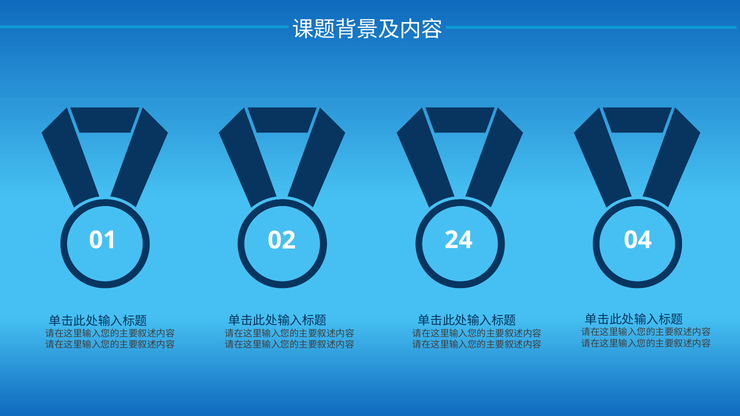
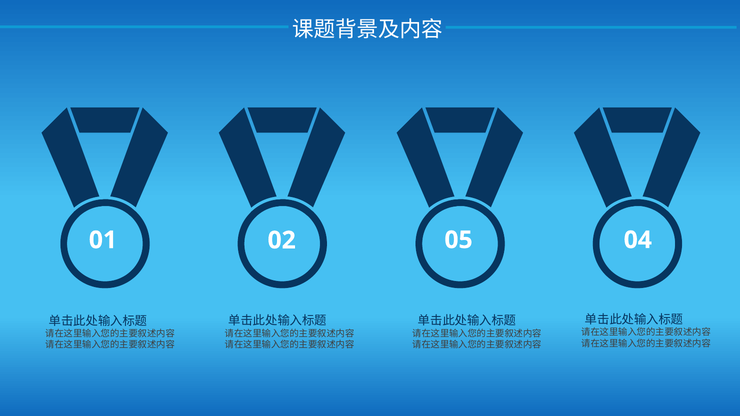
24: 24 -> 05
